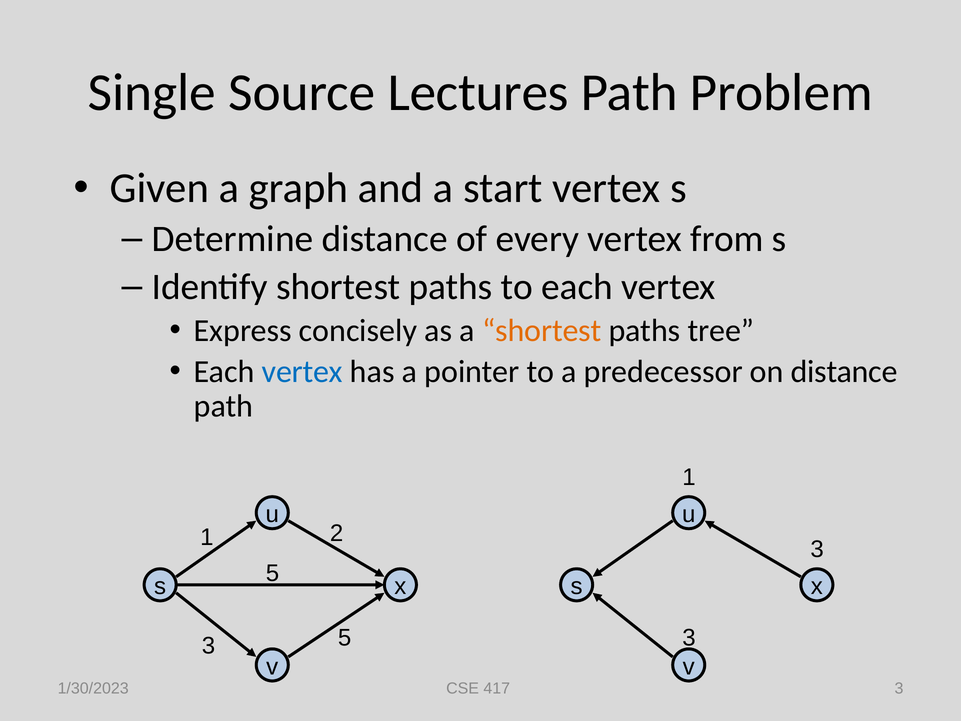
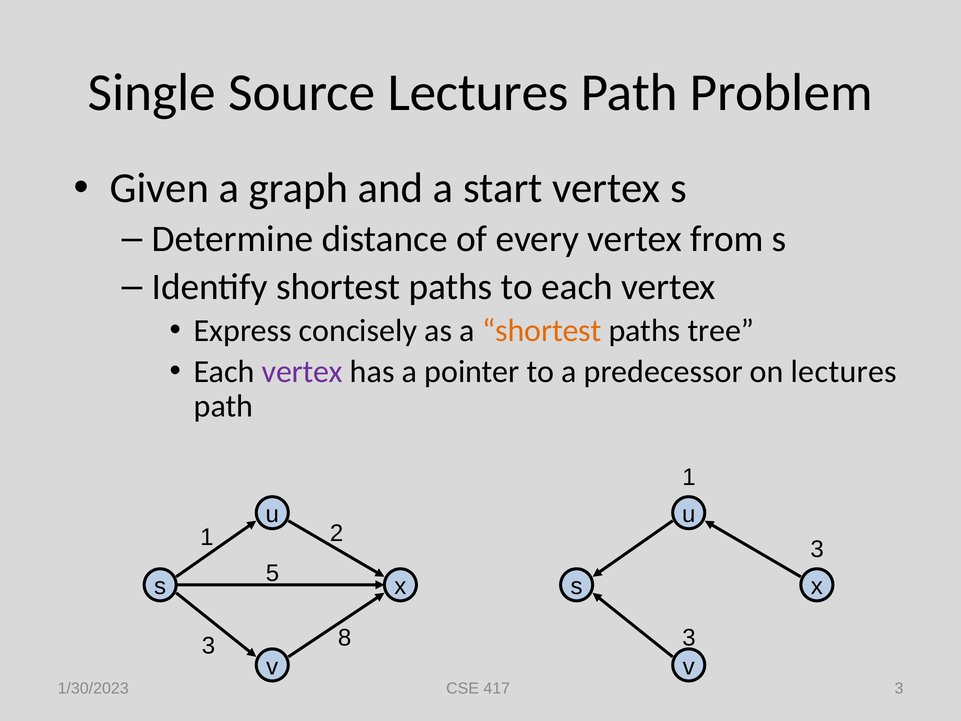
vertex at (302, 372) colour: blue -> purple
on distance: distance -> lectures
3 5: 5 -> 8
